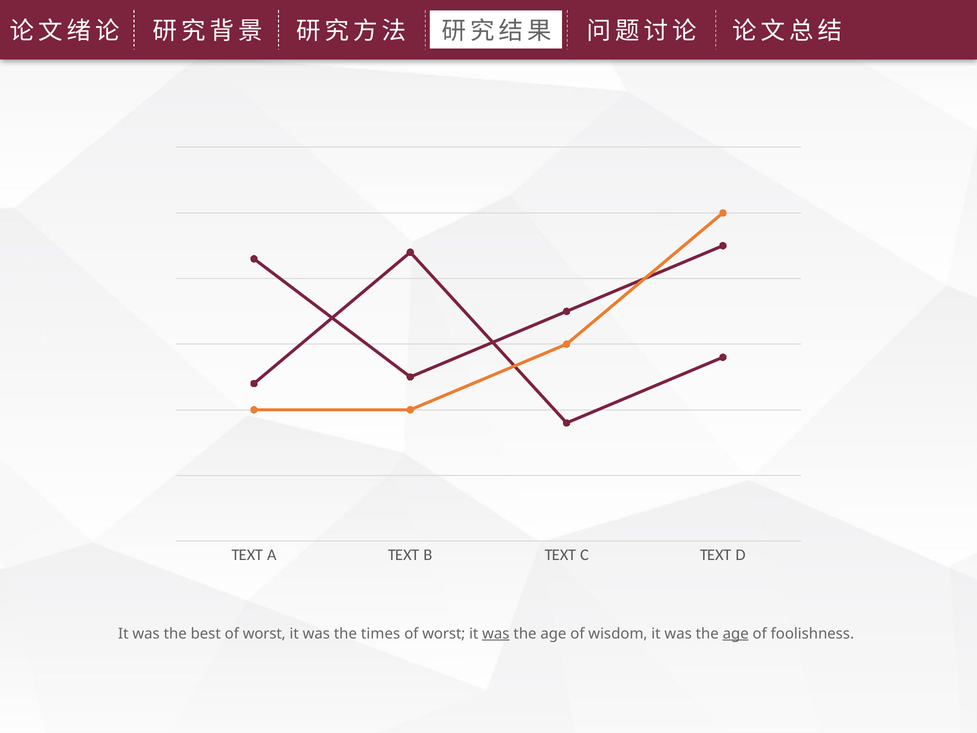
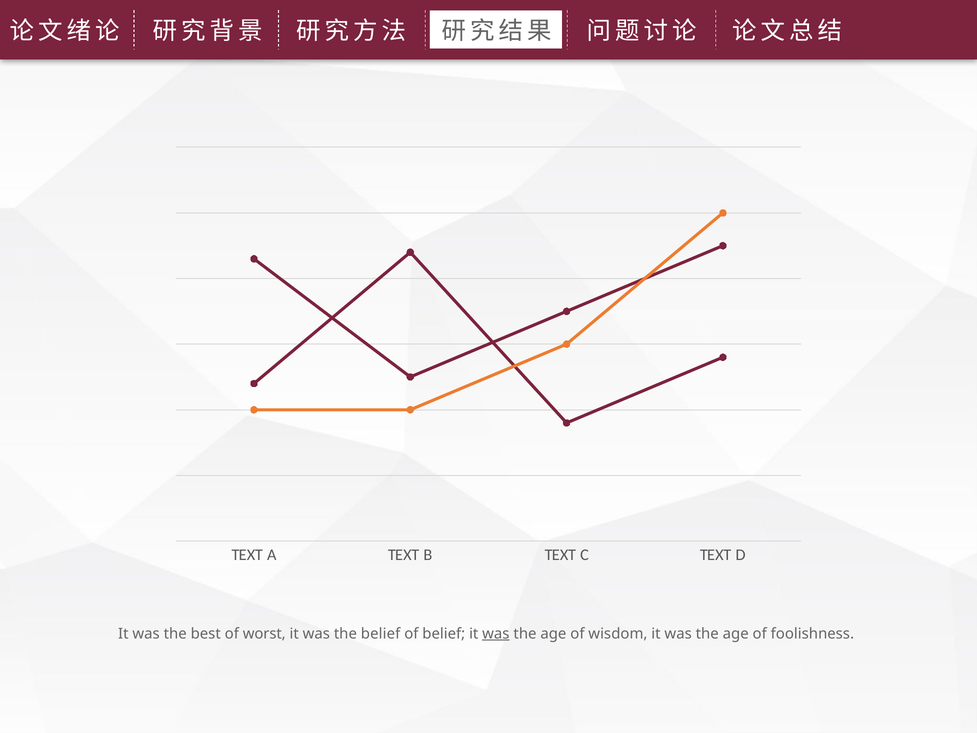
the times: times -> belief
worst at (444, 634): worst -> belief
age at (736, 634) underline: present -> none
